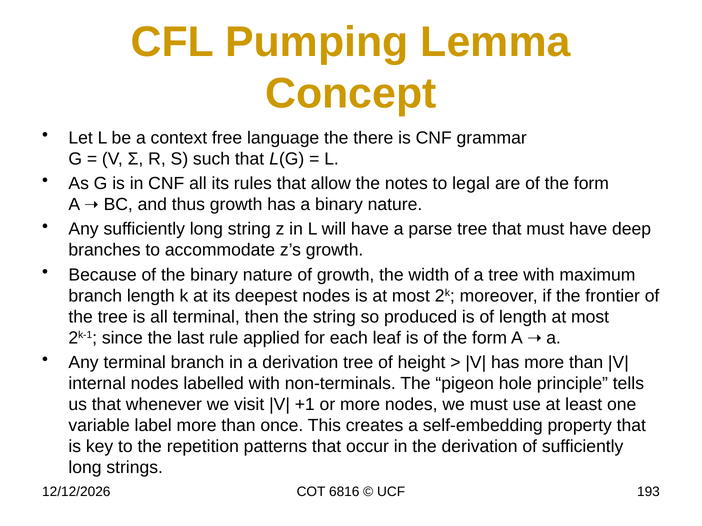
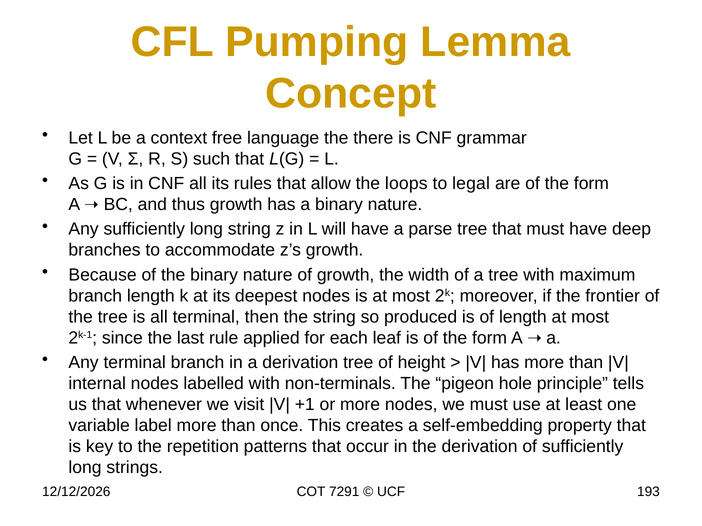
notes: notes -> loops
6816: 6816 -> 7291
